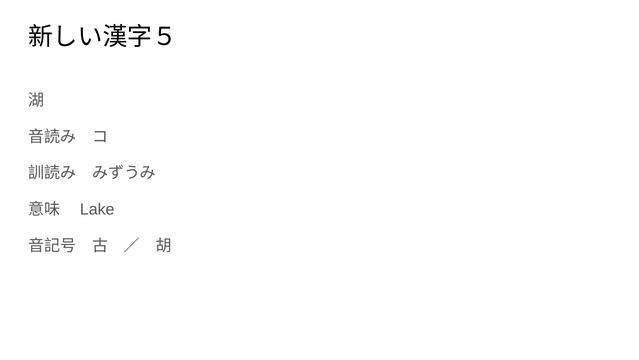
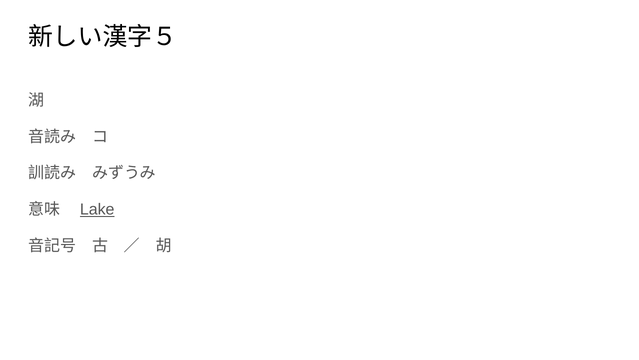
Lake underline: none -> present
